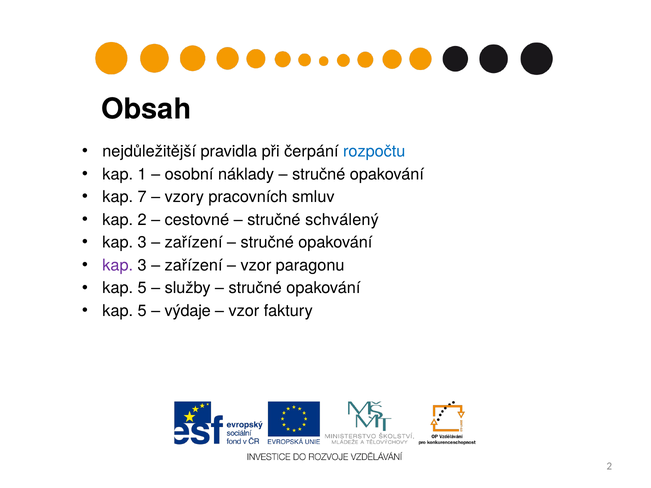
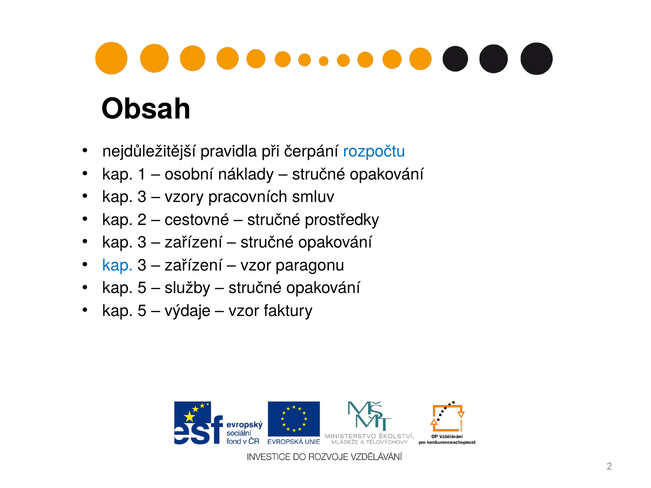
7 at (142, 197): 7 -> 3
schválený: schválený -> prostředky
kap at (118, 265) colour: purple -> blue
